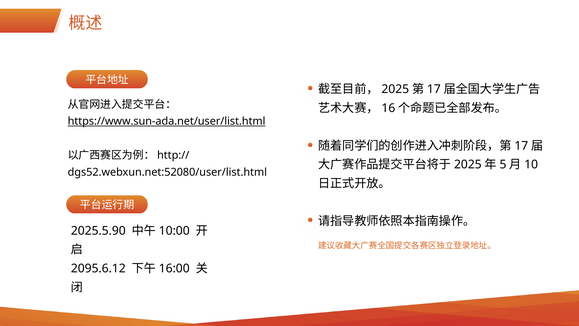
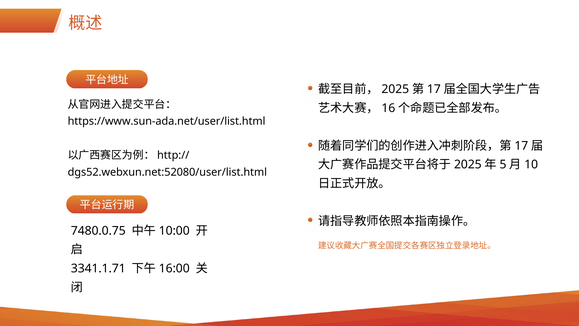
https://www.sun-ada.net/user/list.html underline: present -> none
2025.5.90: 2025.5.90 -> 7480.0.75
2095.6.12: 2095.6.12 -> 3341.1.71
